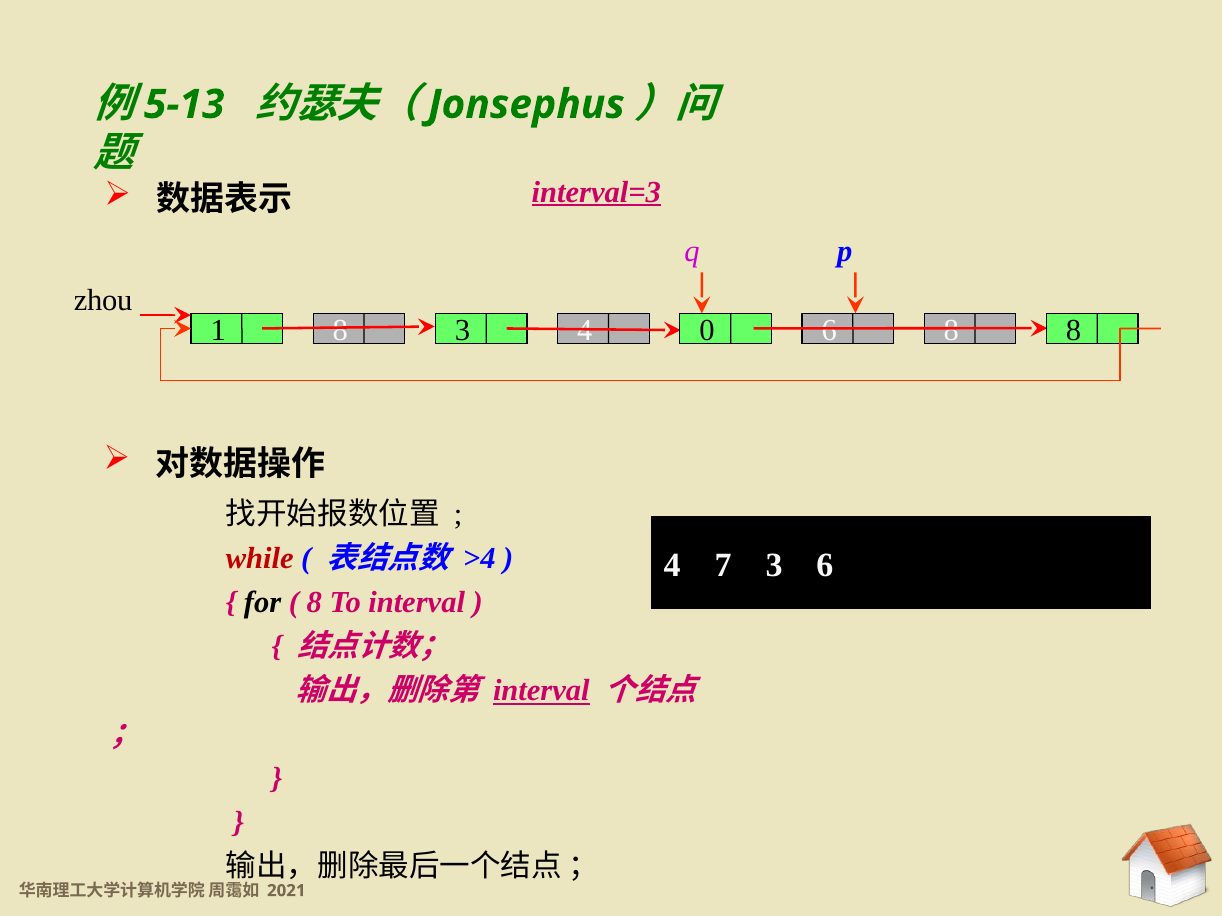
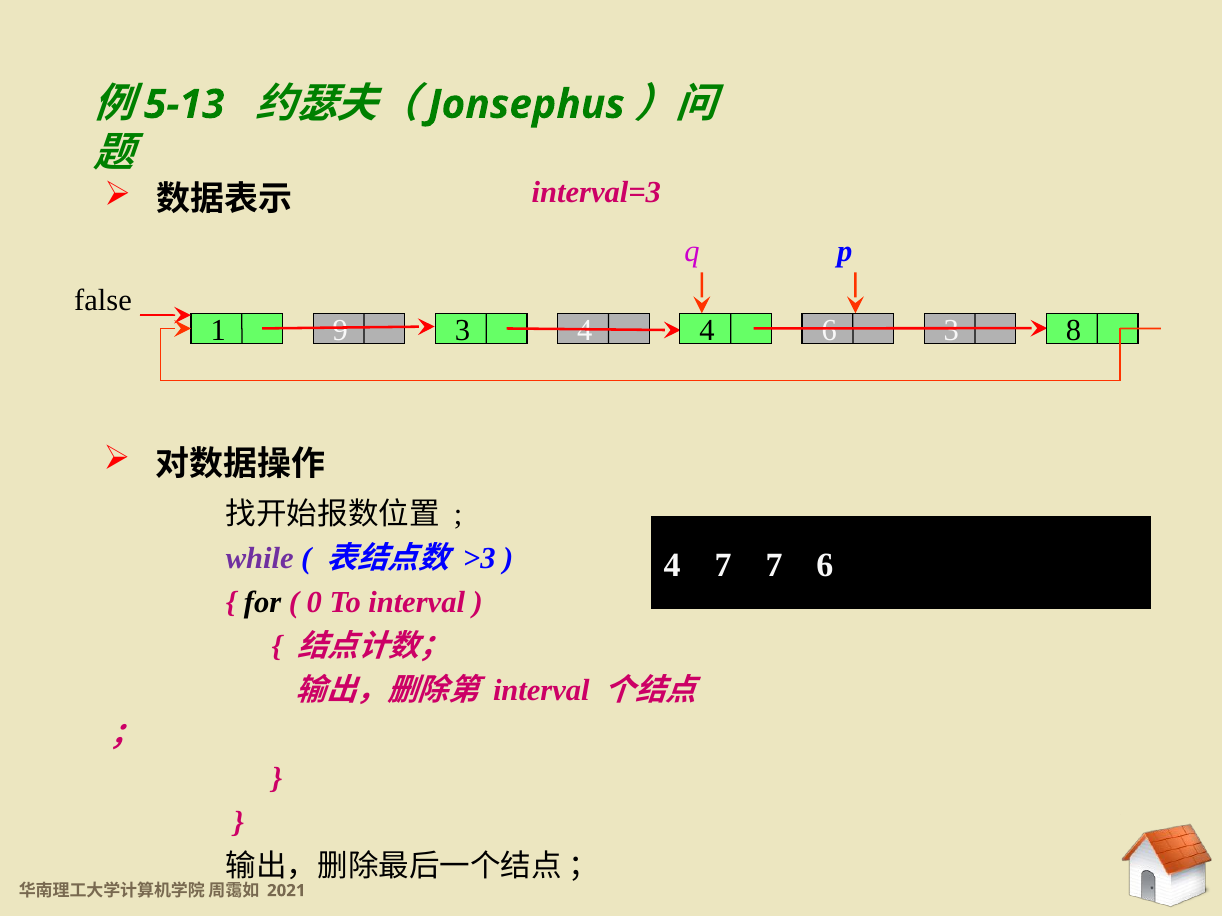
interval=3 underline: present -> none
zhou: zhou -> false
1 8: 8 -> 9
4 0: 0 -> 4
8 at (951, 331): 8 -> 3
while colour: red -> purple
>4: >4 -> >3
7 3: 3 -> 7
8 at (314, 603): 8 -> 0
interval at (541, 691) underline: present -> none
